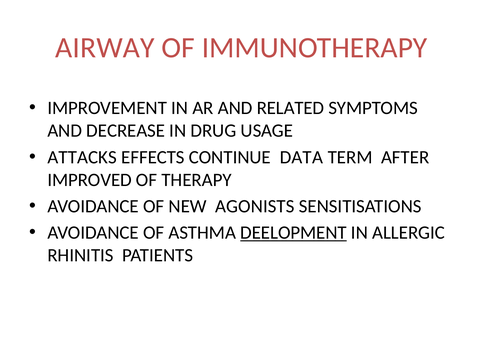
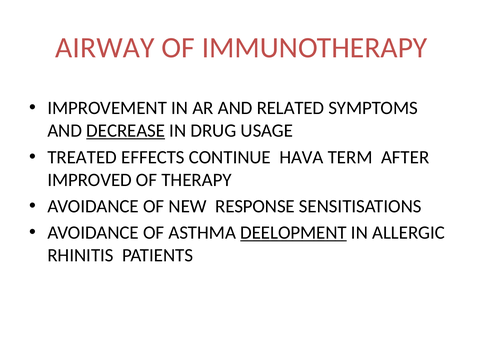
DECREASE underline: none -> present
ATTACKS: ATTACKS -> TREATED
DATA: DATA -> HAVA
AGONISTS: AGONISTS -> RESPONSE
